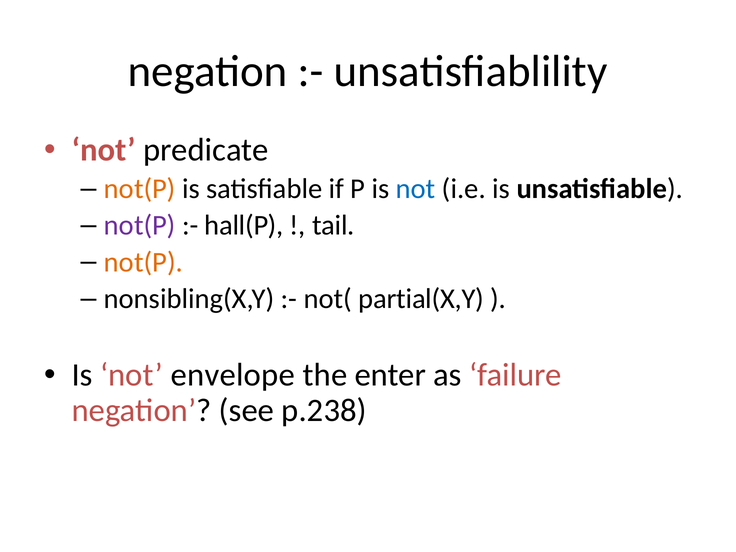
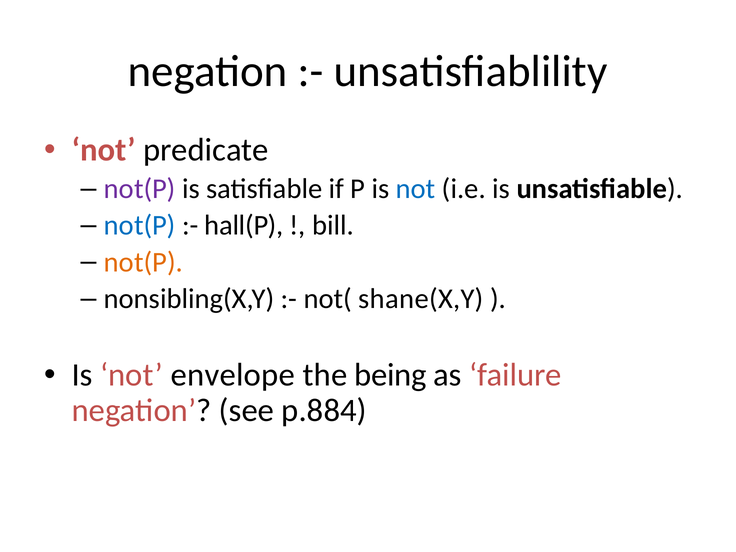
not(P at (140, 189) colour: orange -> purple
not(P at (140, 226) colour: purple -> blue
tail: tail -> bill
partial(X,Y: partial(X,Y -> shane(X,Y
enter: enter -> being
p.238: p.238 -> p.884
